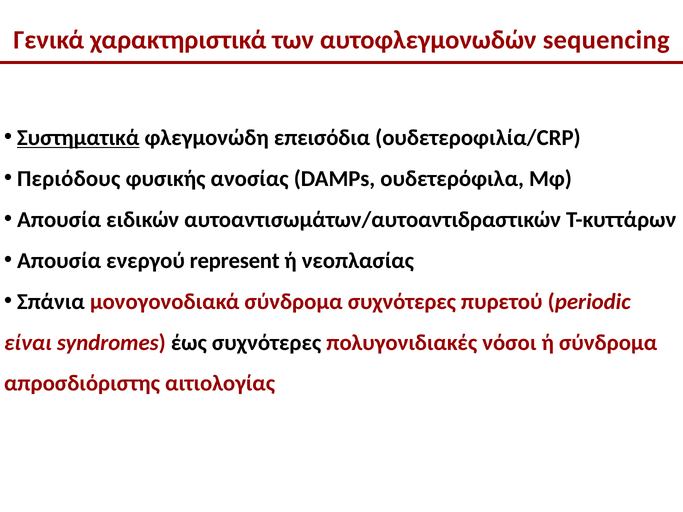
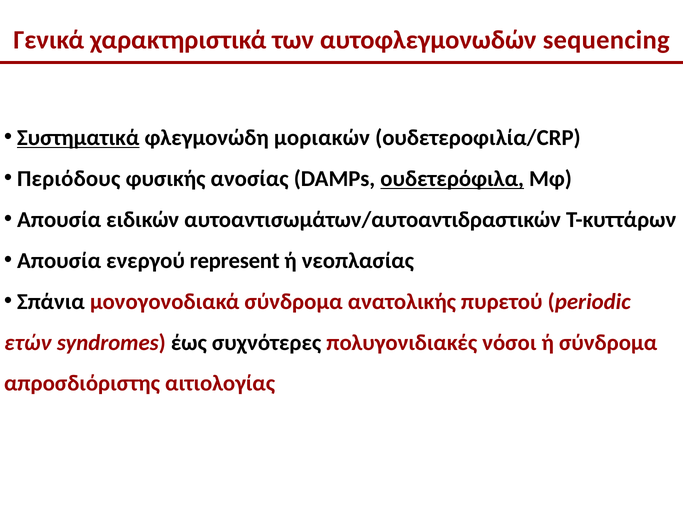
επεισόδια: επεισόδια -> μοριακών
ουδετερόφιλα underline: none -> present
σύνδρομα συχνότερες: συχνότερες -> ανατολικής
είναι: είναι -> ετών
